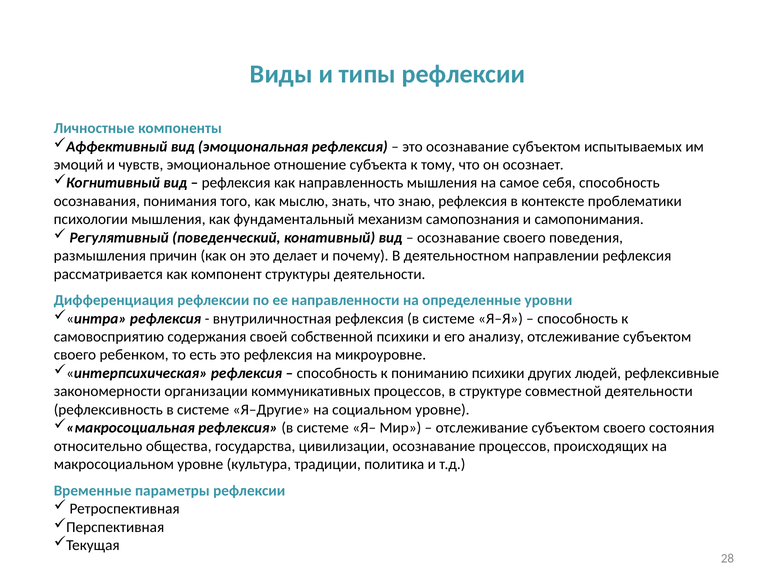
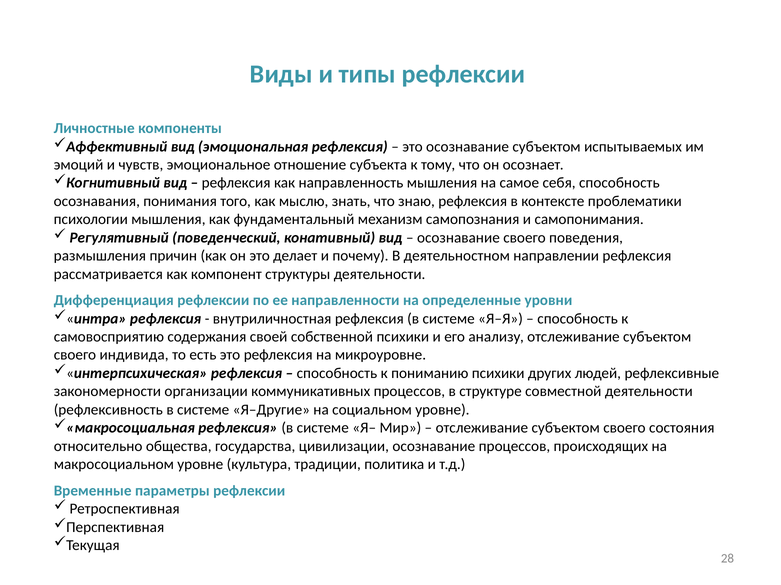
ребенком: ребенком -> индивида
